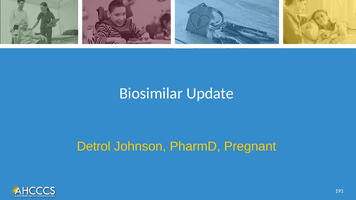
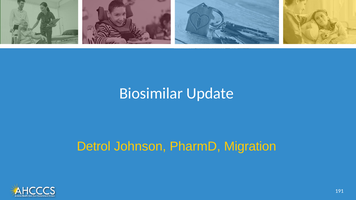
Pregnant: Pregnant -> Migration
